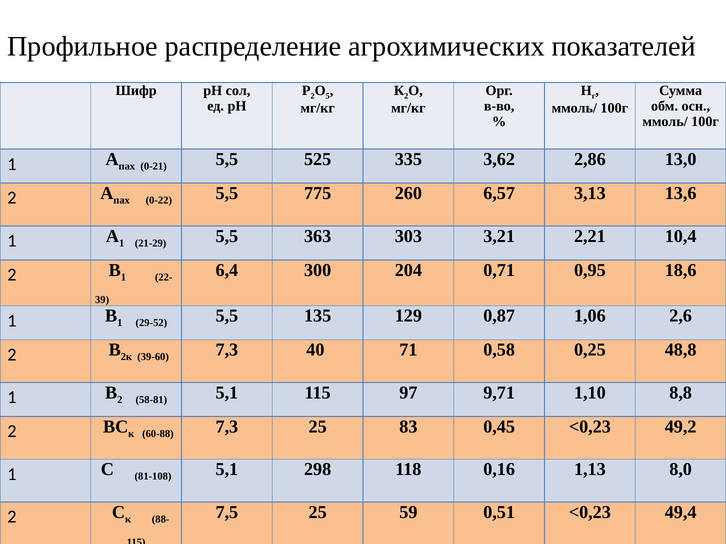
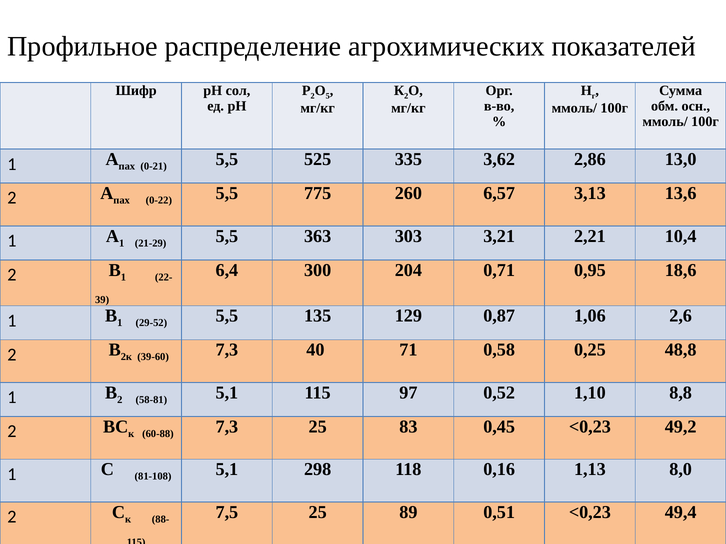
9,71: 9,71 -> 0,52
59: 59 -> 89
